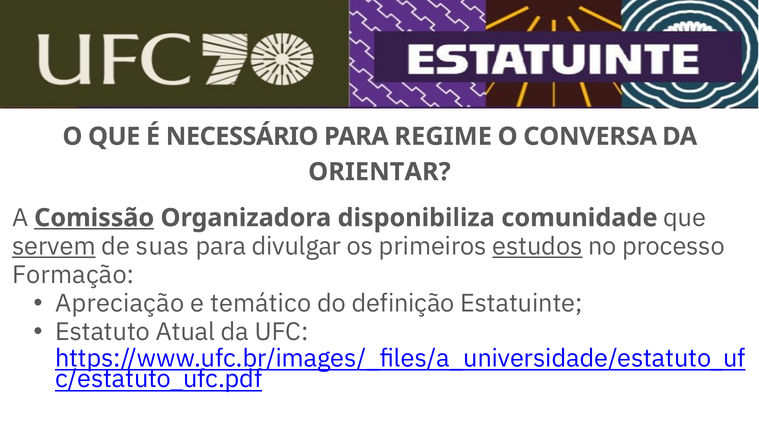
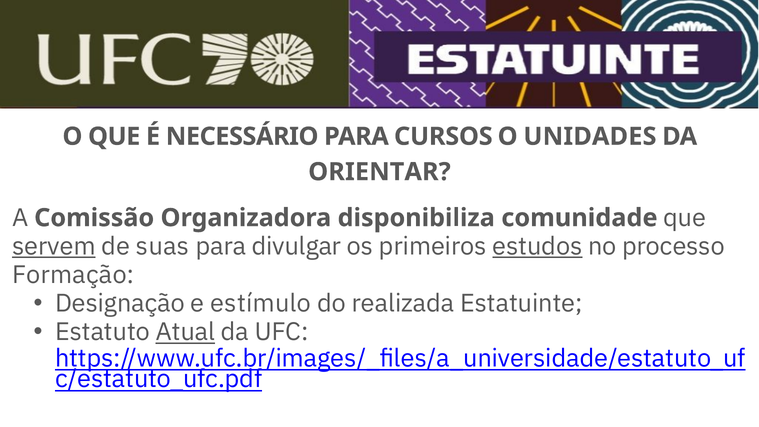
REGIME: REGIME -> CURSOS
CONVERSA: CONVERSA -> UNIDADES
Comissão underline: present -> none
Apreciação: Apreciação -> Designação
temático: temático -> estímulo
definição: definição -> realizada
Atual underline: none -> present
